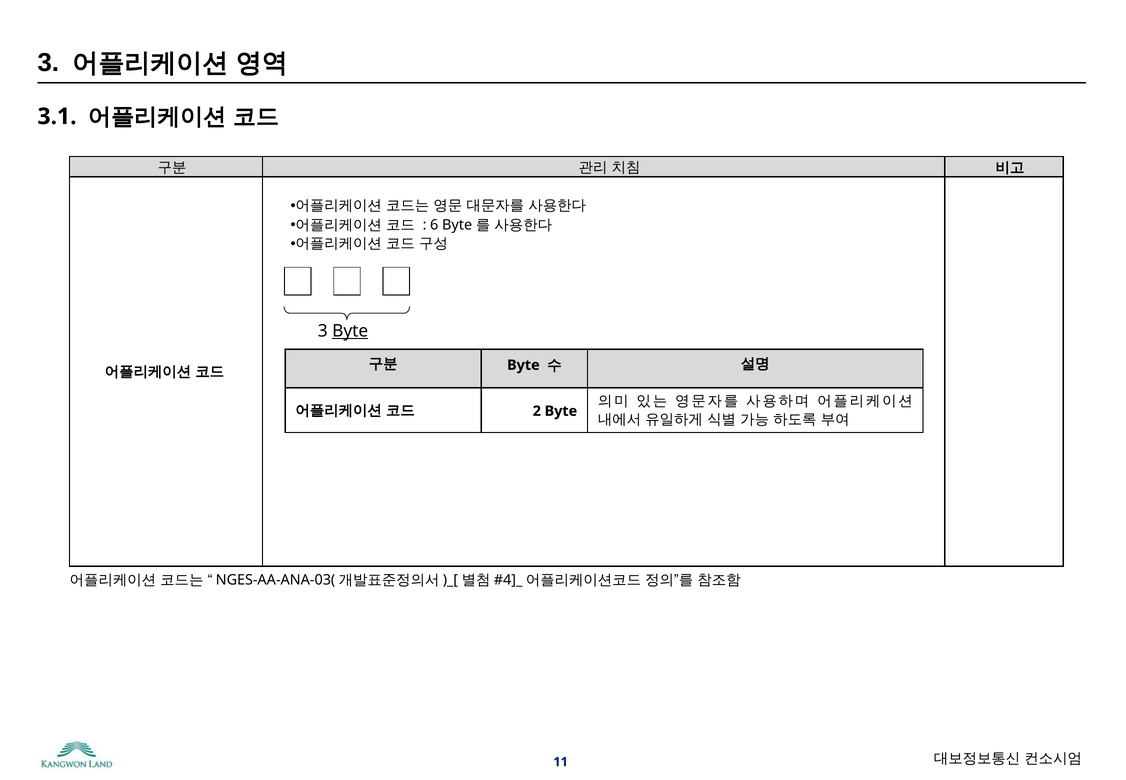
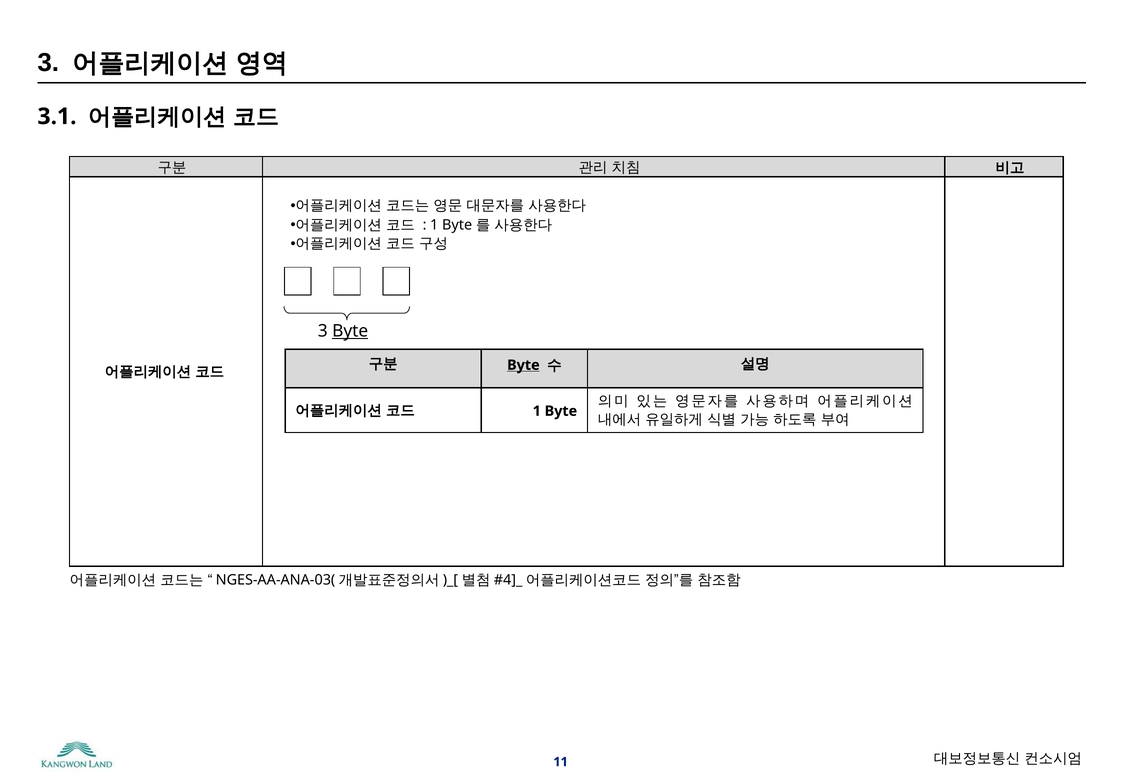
6 at (434, 225): 6 -> 1
Byte at (523, 365) underline: none -> present
2 at (537, 411): 2 -> 1
